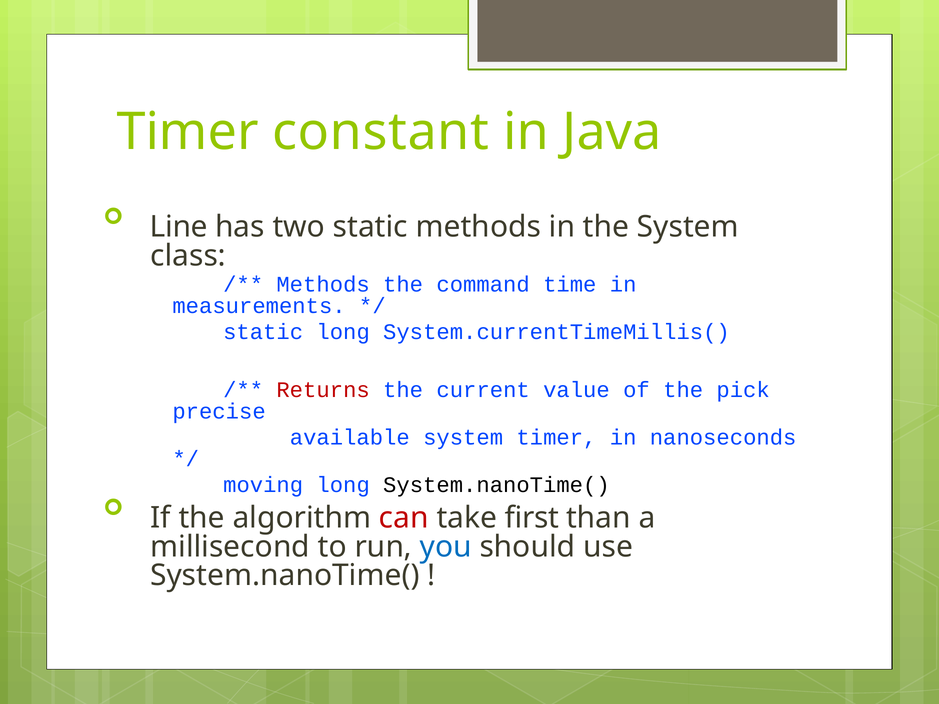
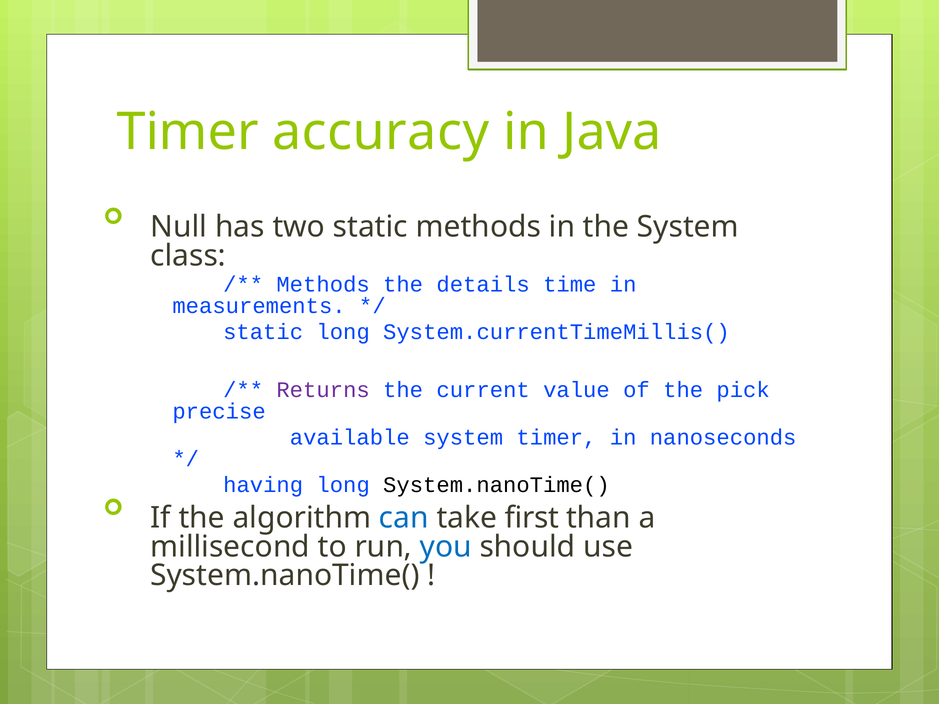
constant: constant -> accuracy
Line: Line -> Null
command: command -> details
Returns colour: red -> purple
moving: moving -> having
can colour: red -> blue
